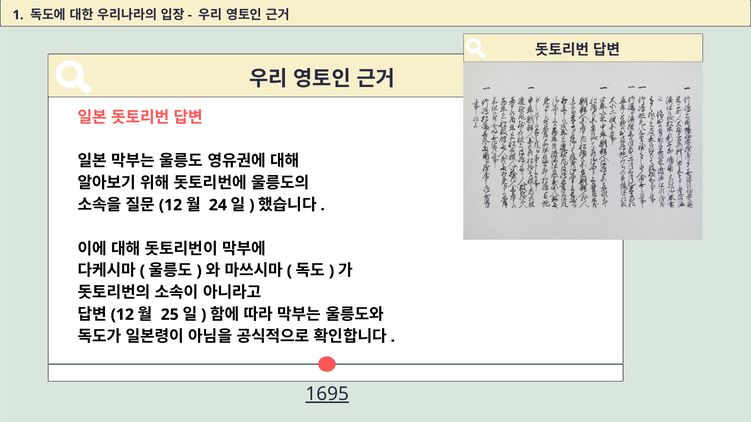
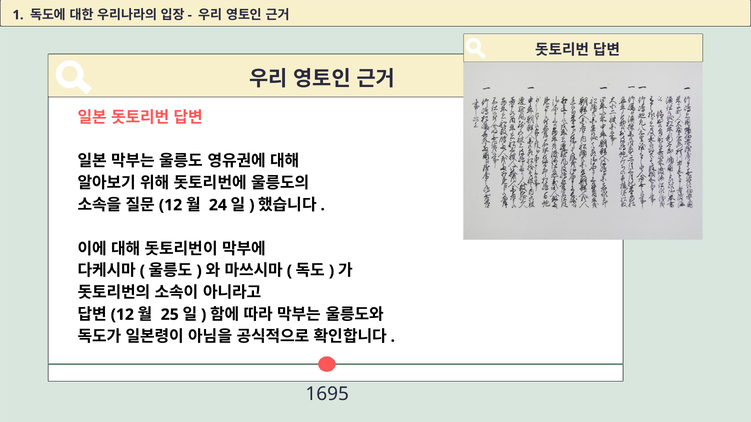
1695 underline: present -> none
